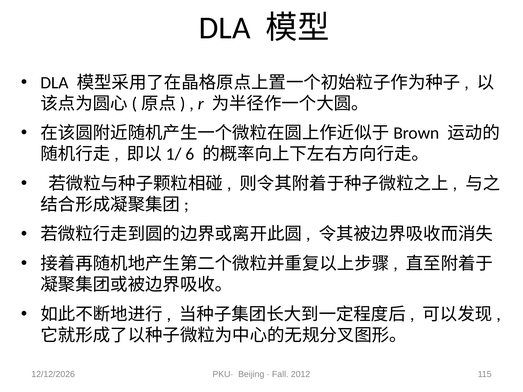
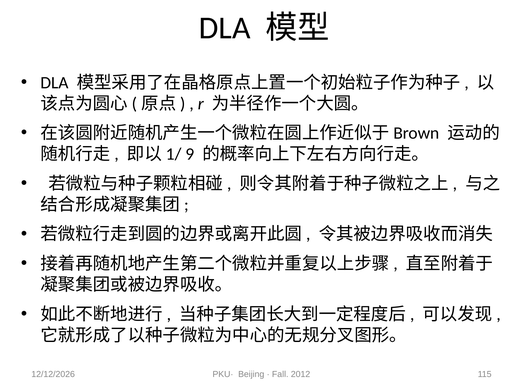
6: 6 -> 9
